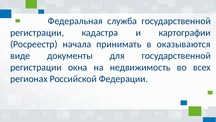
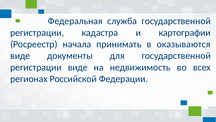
регистрации окна: окна -> виде
